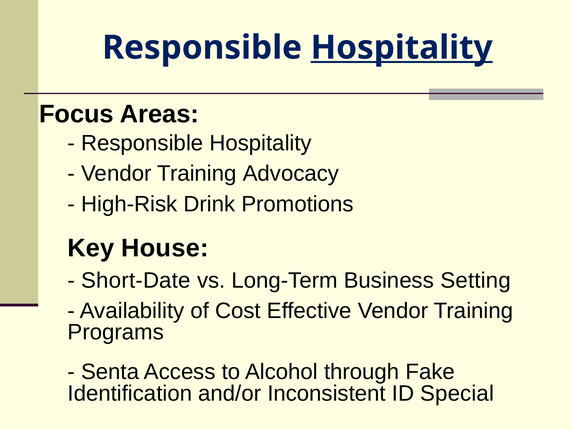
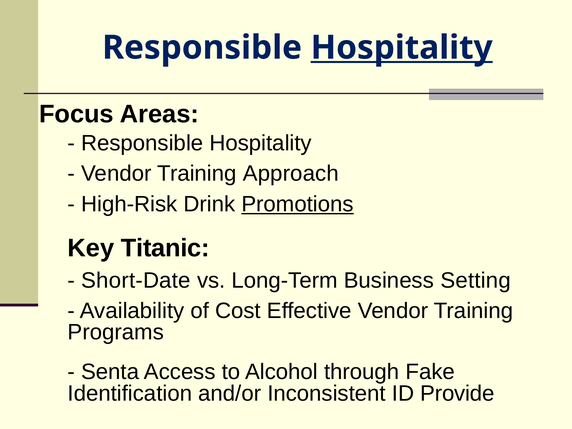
Advocacy: Advocacy -> Approach
Promotions underline: none -> present
House: House -> Titanic
Special: Special -> Provide
